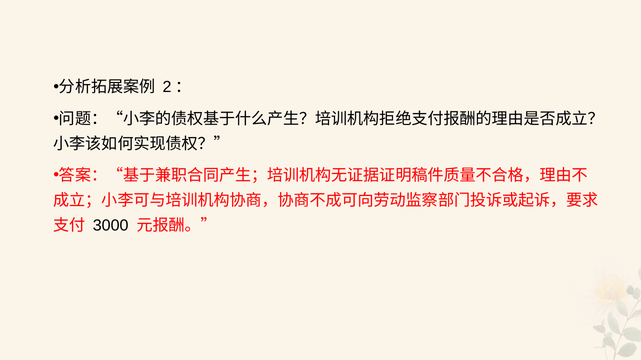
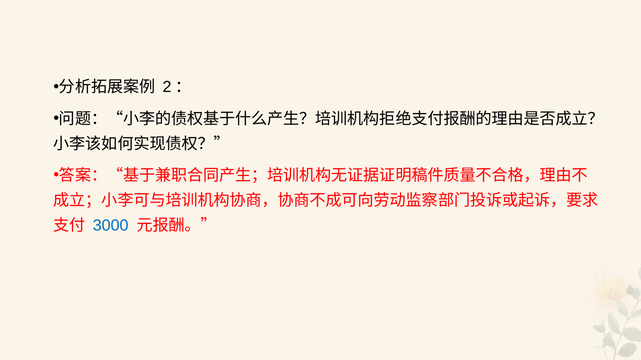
3000 colour: black -> blue
